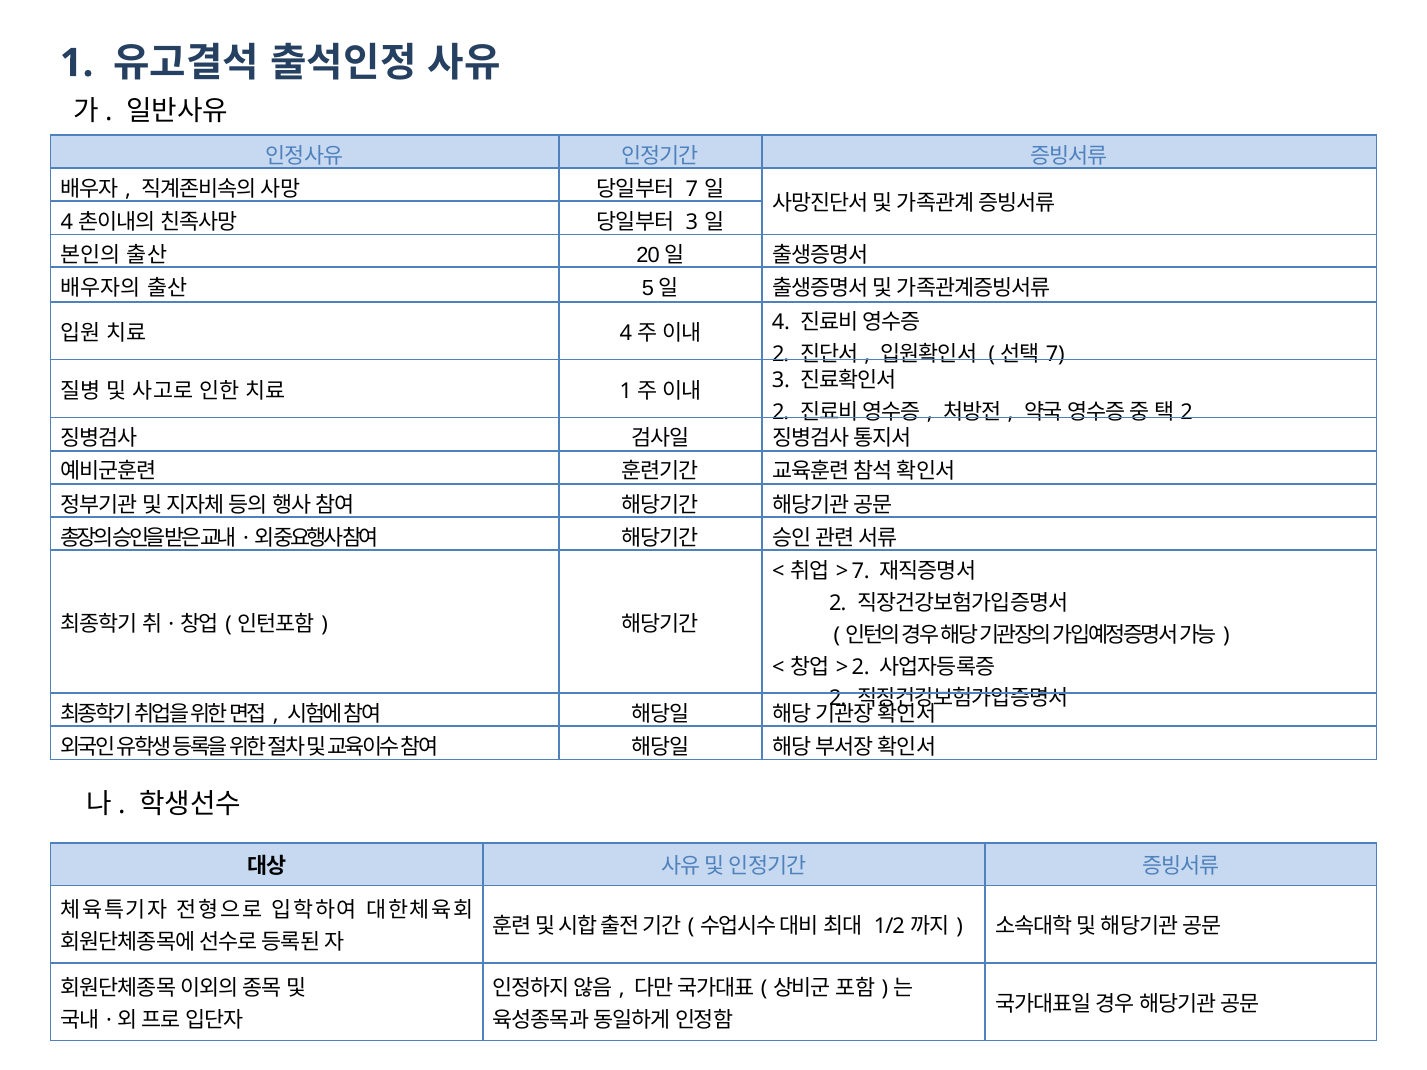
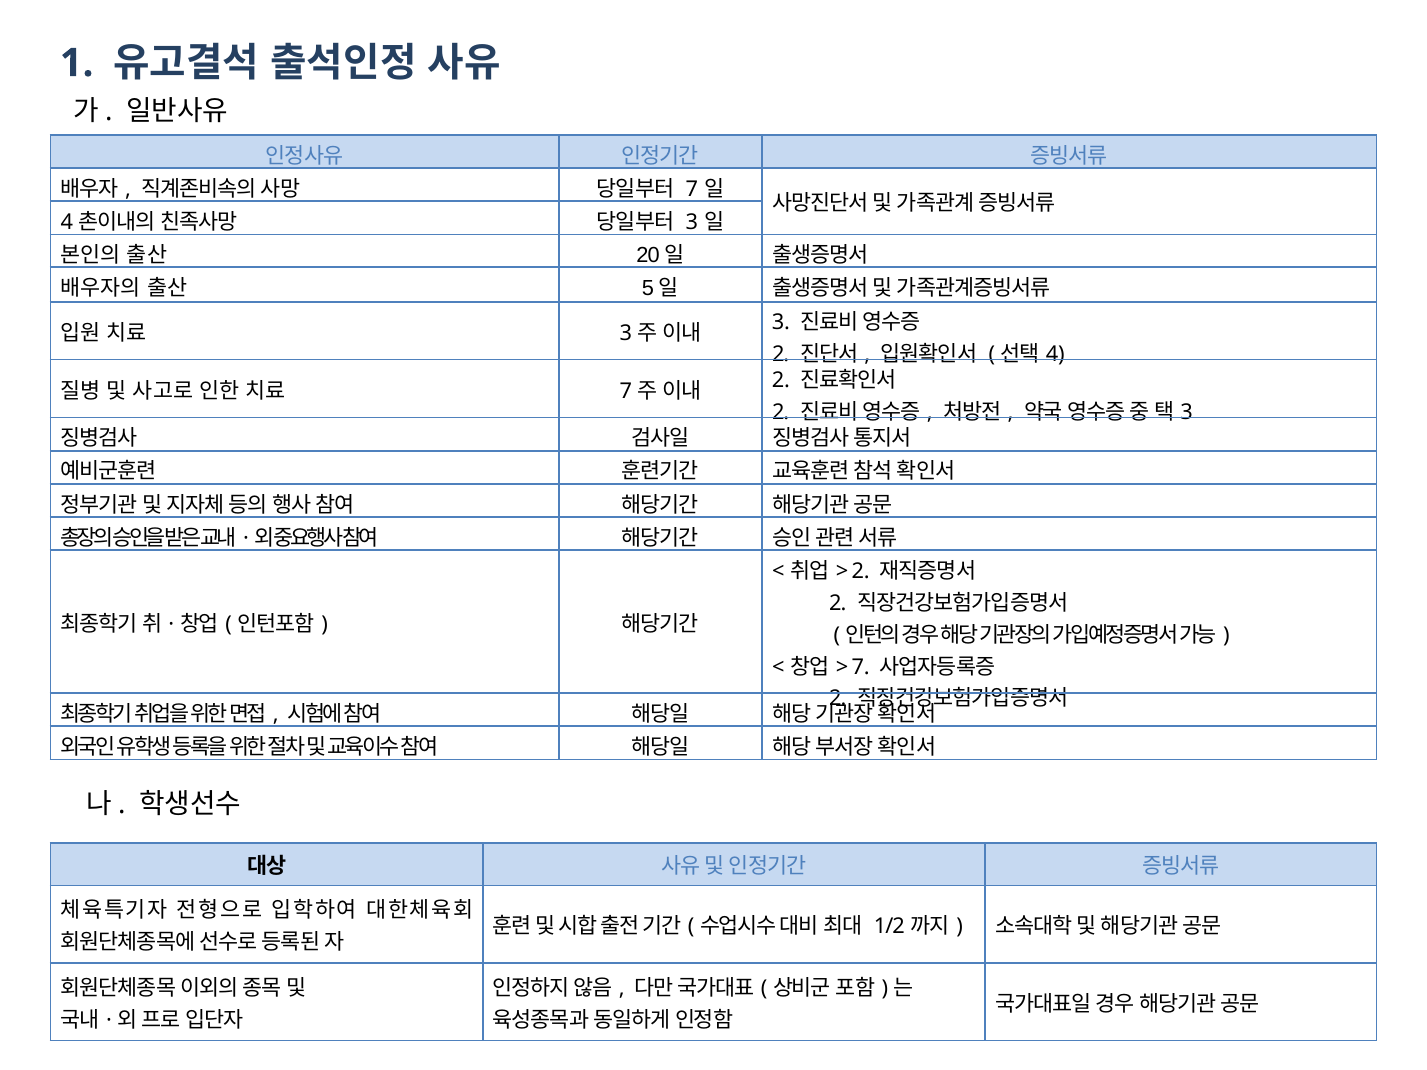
4 at (626, 333): 4 -> 3
4 at (781, 323): 4 -> 3
7 at (1055, 355): 7 -> 4
1 at (626, 391): 1 -> 7
3 at (781, 381): 3 -> 2
2 at (1187, 413): 2 -> 3
7 at (861, 571): 7 -> 2
2 at (861, 667): 2 -> 7
